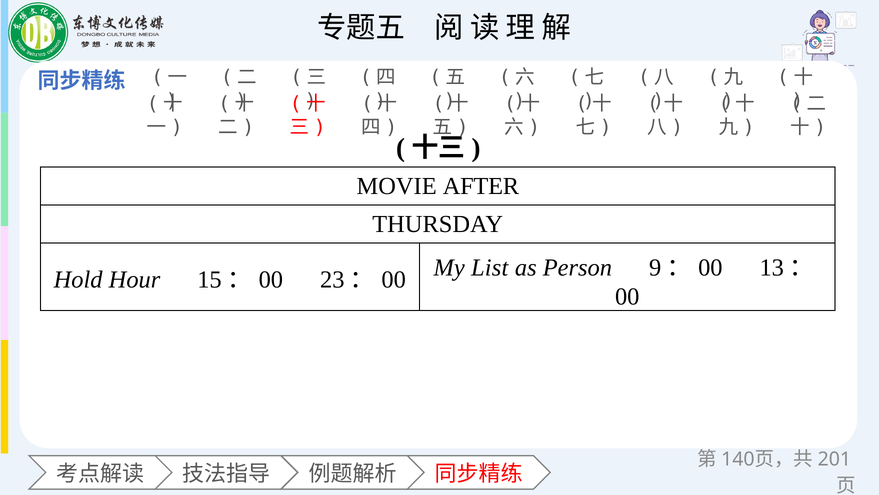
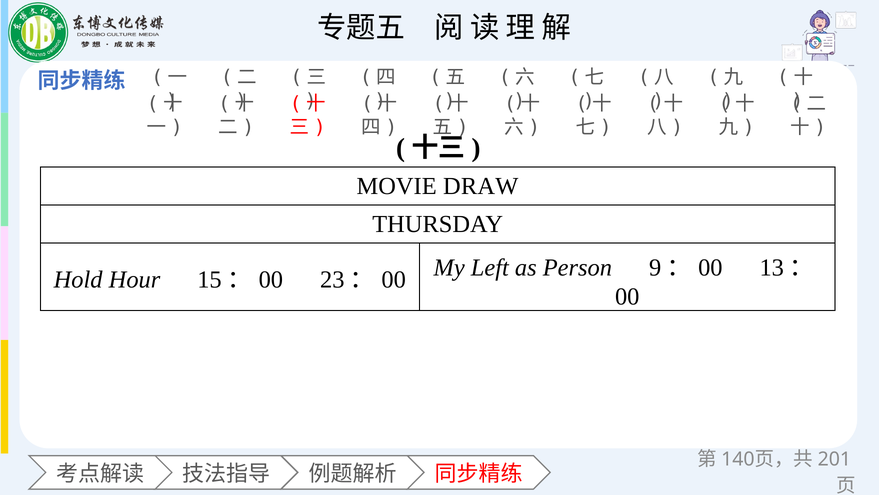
AFTER: AFTER -> DRAW
List: List -> Left
